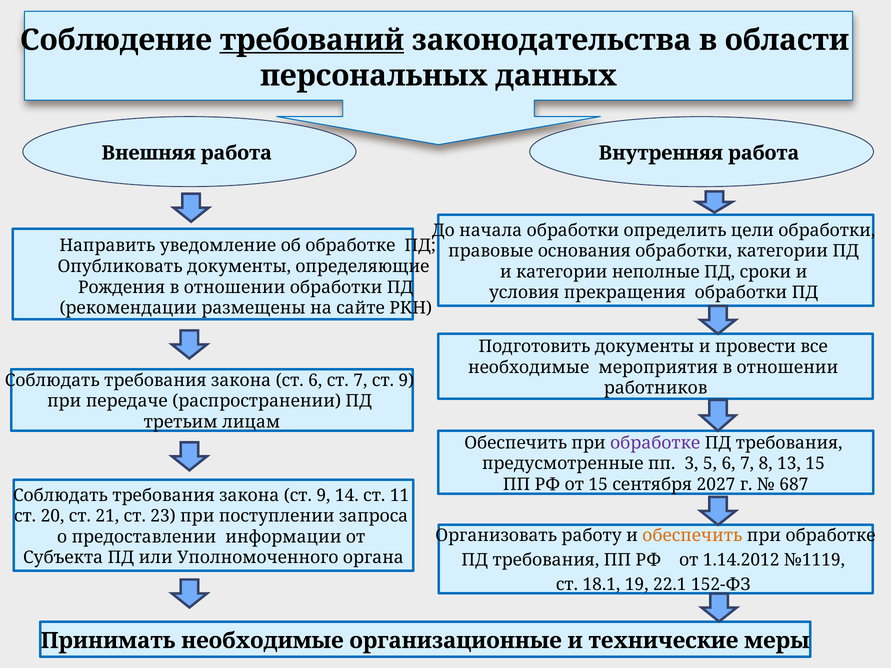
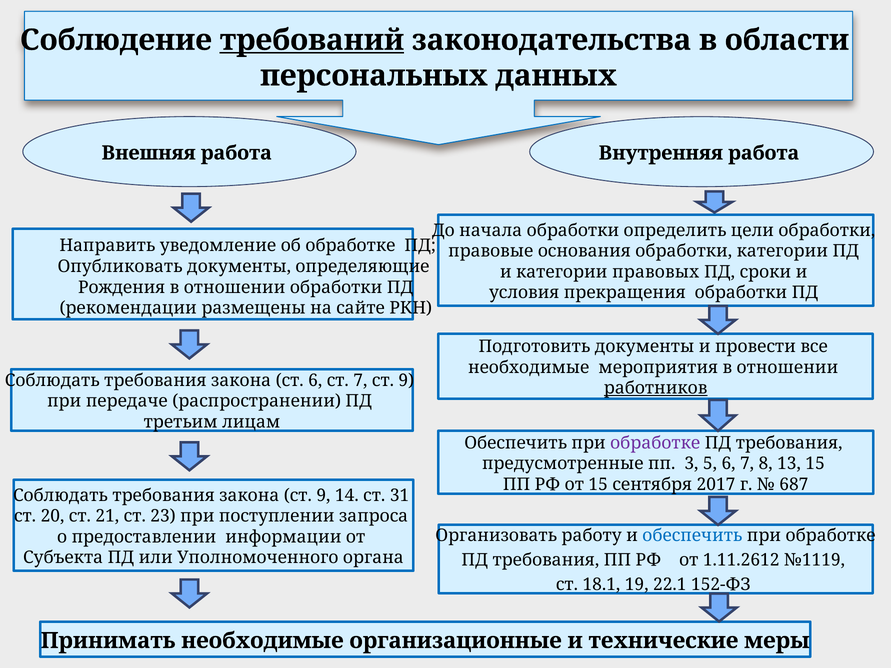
неполные: неполные -> правовых
работников underline: none -> present
2027: 2027 -> 2017
11: 11 -> 31
обеспечить at (692, 536) colour: orange -> blue
1.14.2012: 1.14.2012 -> 1.11.2612
